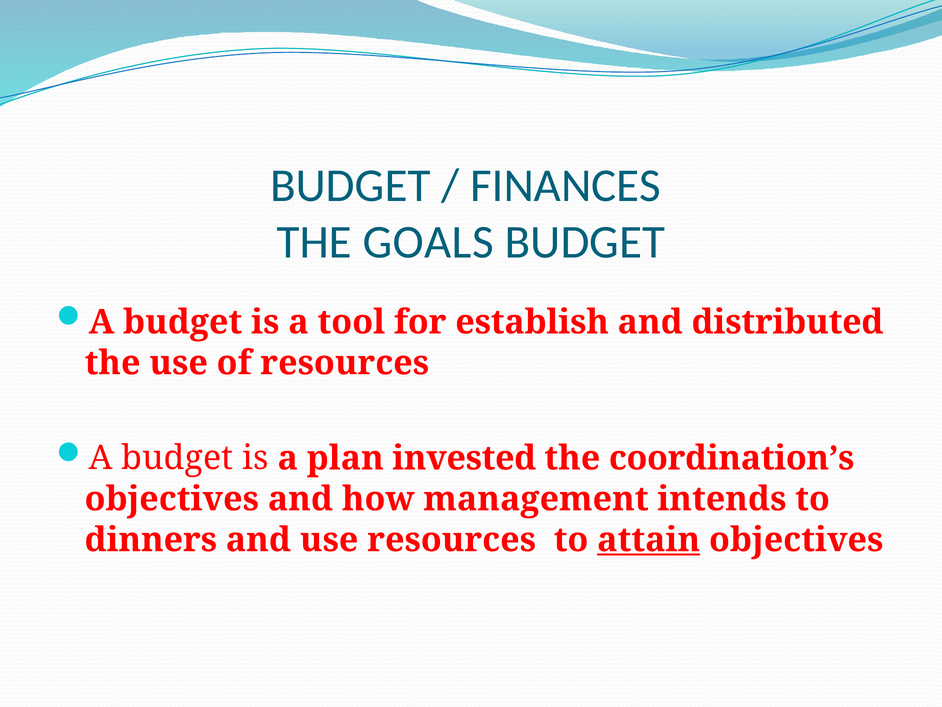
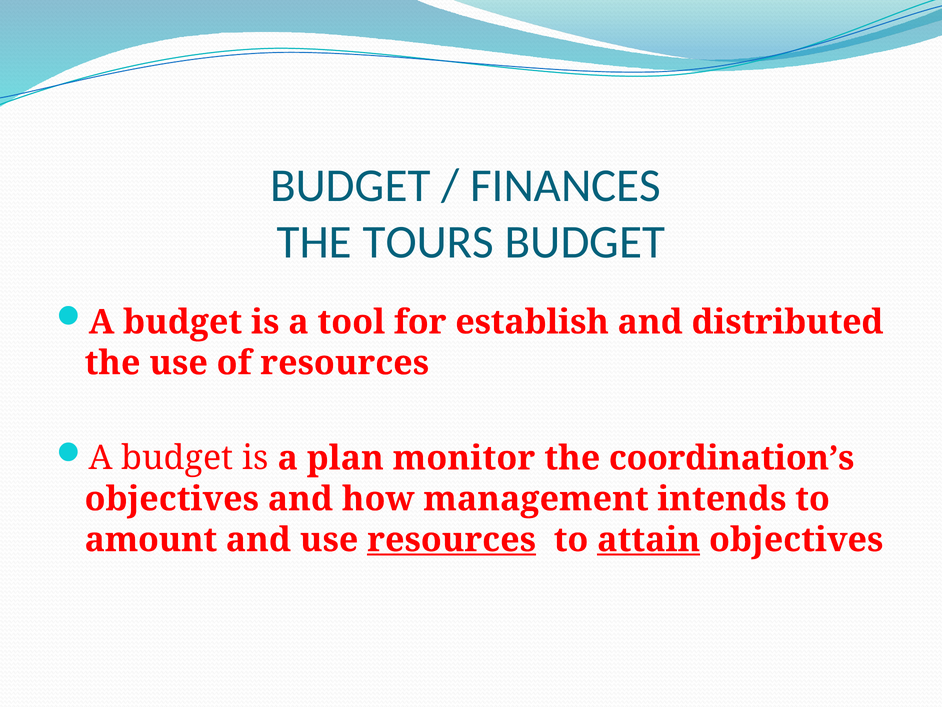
GOALS: GOALS -> TOURS
invested: invested -> monitor
dinners: dinners -> amount
resources at (452, 540) underline: none -> present
